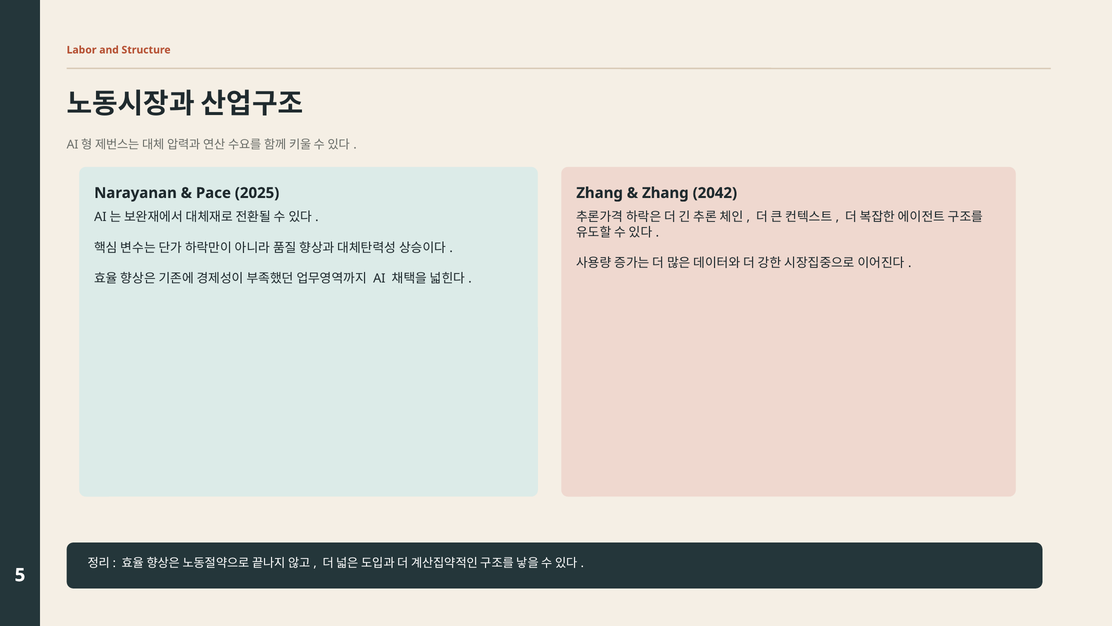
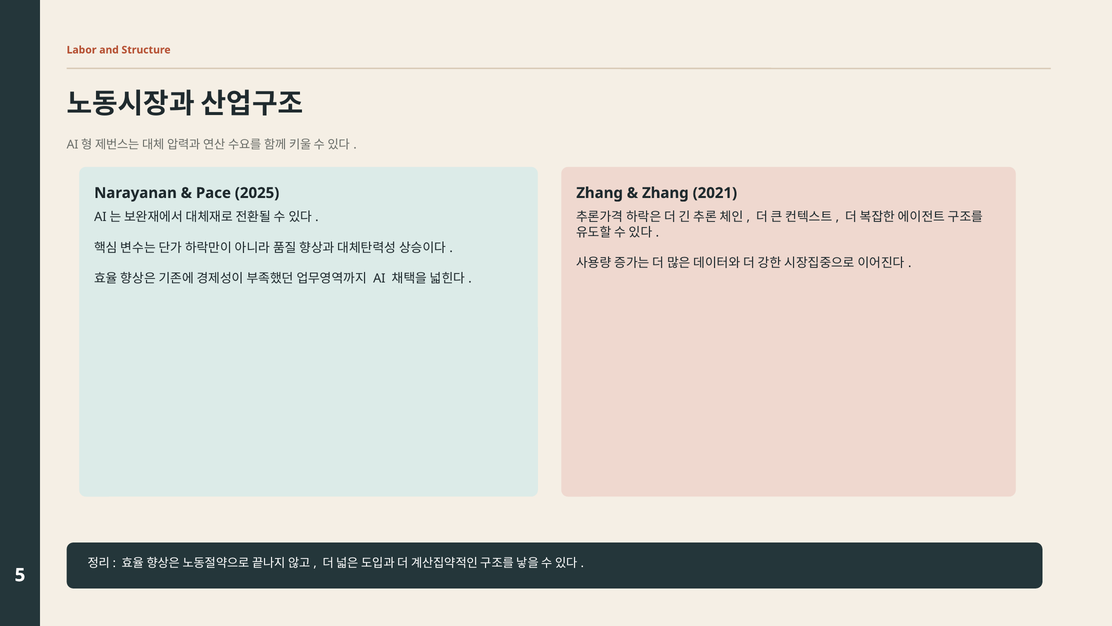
2042: 2042 -> 2021
